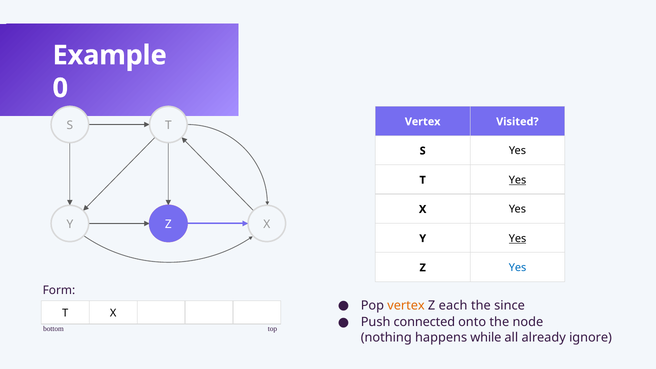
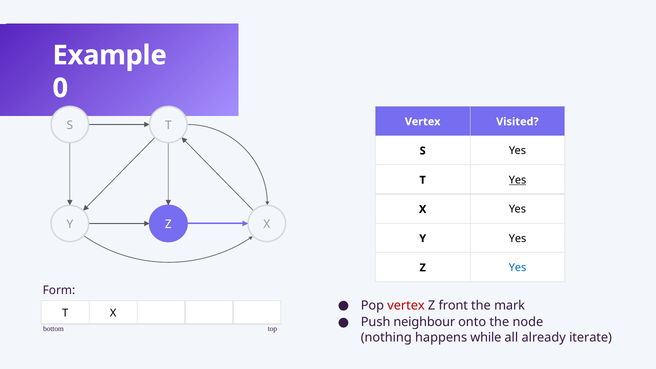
Yes at (518, 238) underline: present -> none
vertex at (406, 305) colour: orange -> red
each: each -> front
since: since -> mark
connected: connected -> neighbour
ignore: ignore -> iterate
